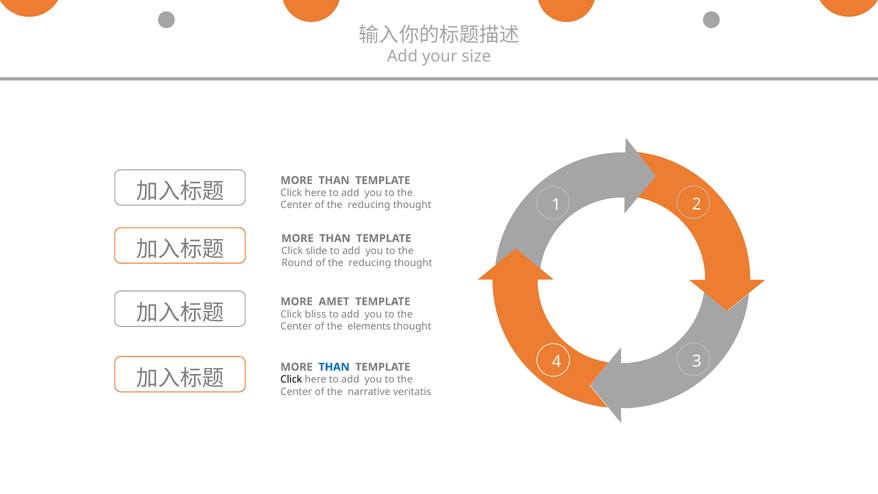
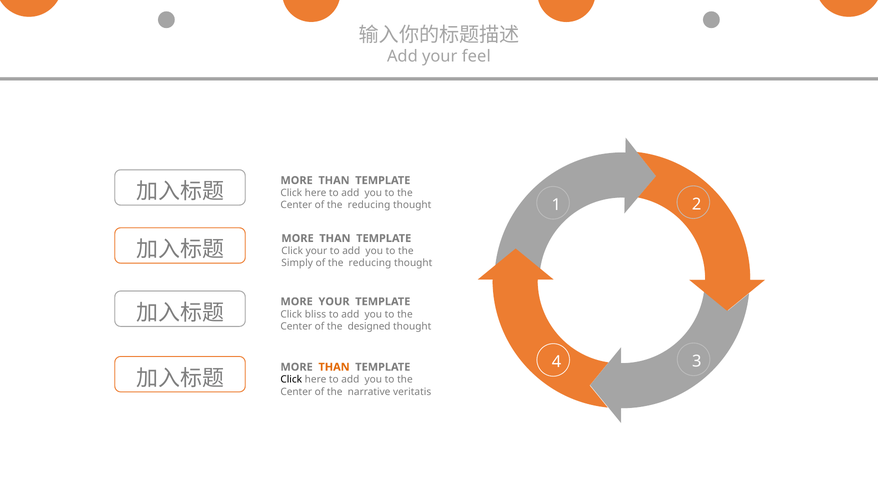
size: size -> feel
Click slide: slide -> your
Round: Round -> Simply
MORE AMET: AMET -> YOUR
elements: elements -> designed
THAN at (334, 367) colour: blue -> orange
